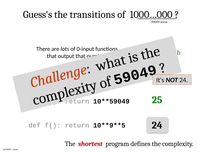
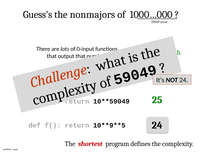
transitions: transitions -> nonmajors
